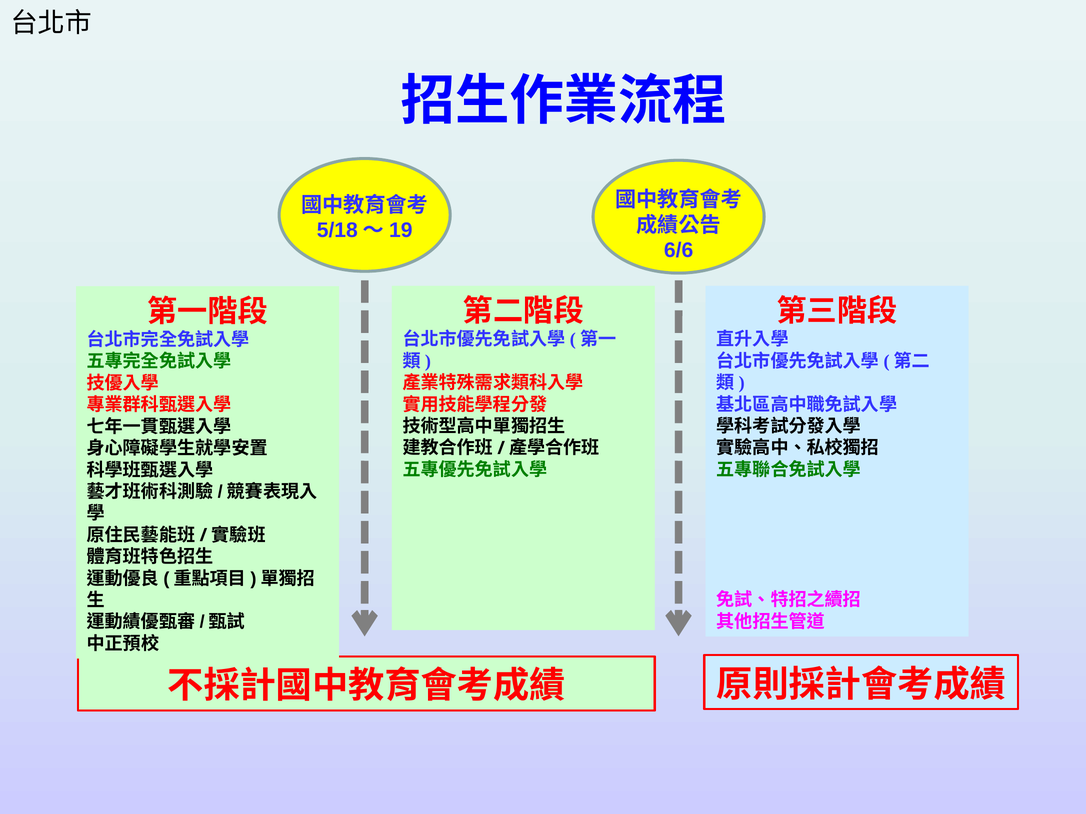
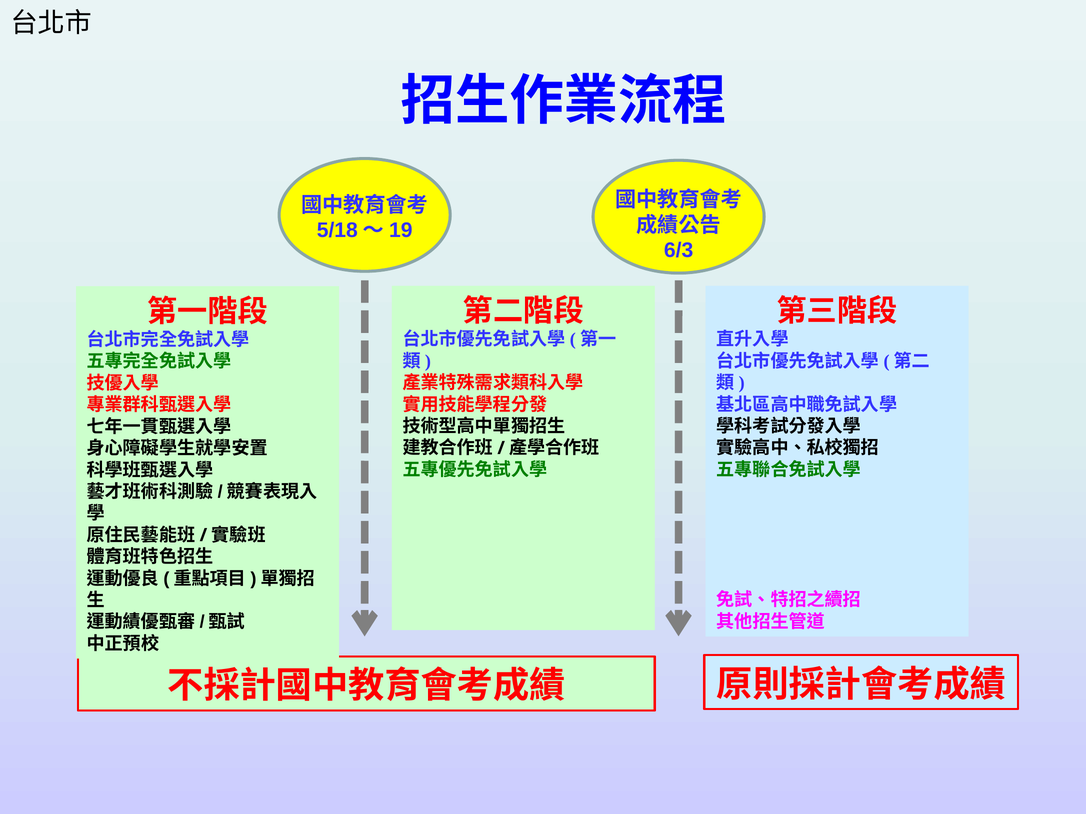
6/6: 6/6 -> 6/3
